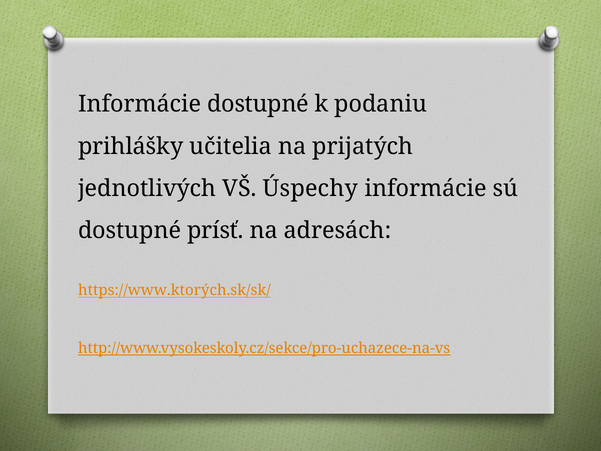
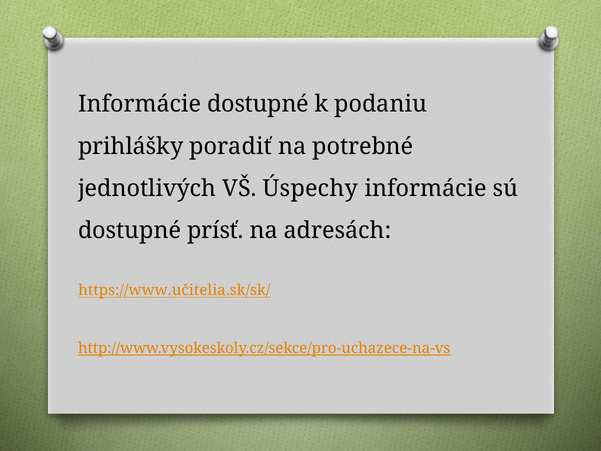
učitelia: učitelia -> poradiť
prijatých: prijatých -> potrebné
https://www.ktorých.sk/sk/: https://www.ktorých.sk/sk/ -> https://www.učitelia.sk/sk/
